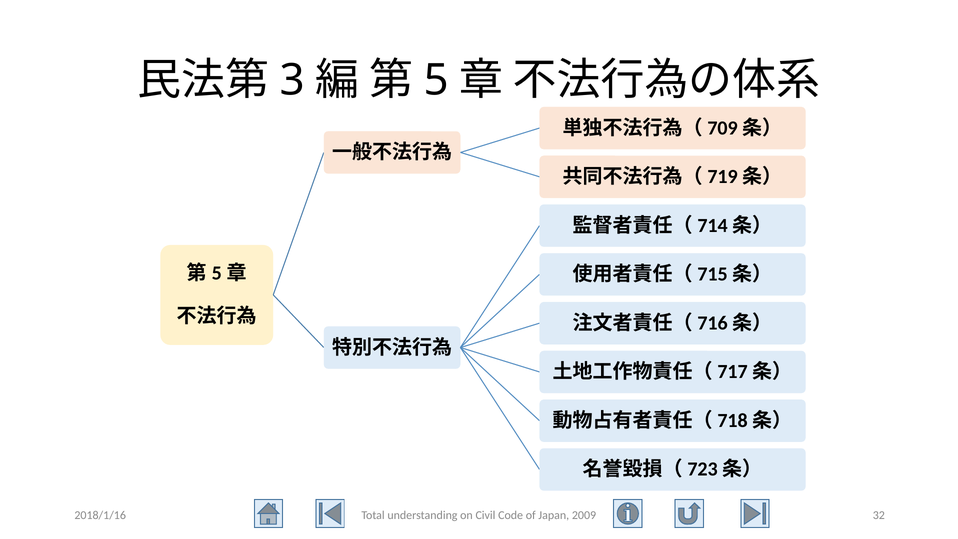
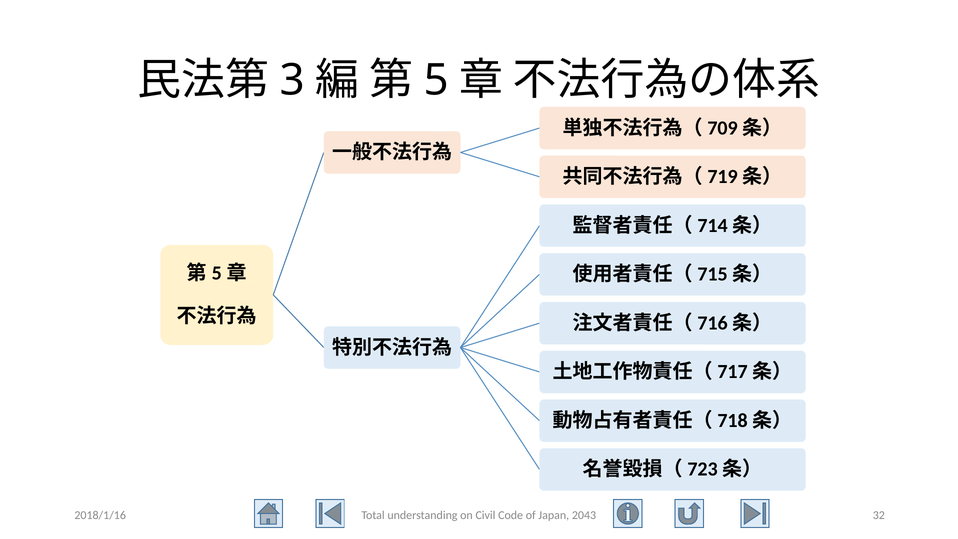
2009: 2009 -> 2043
